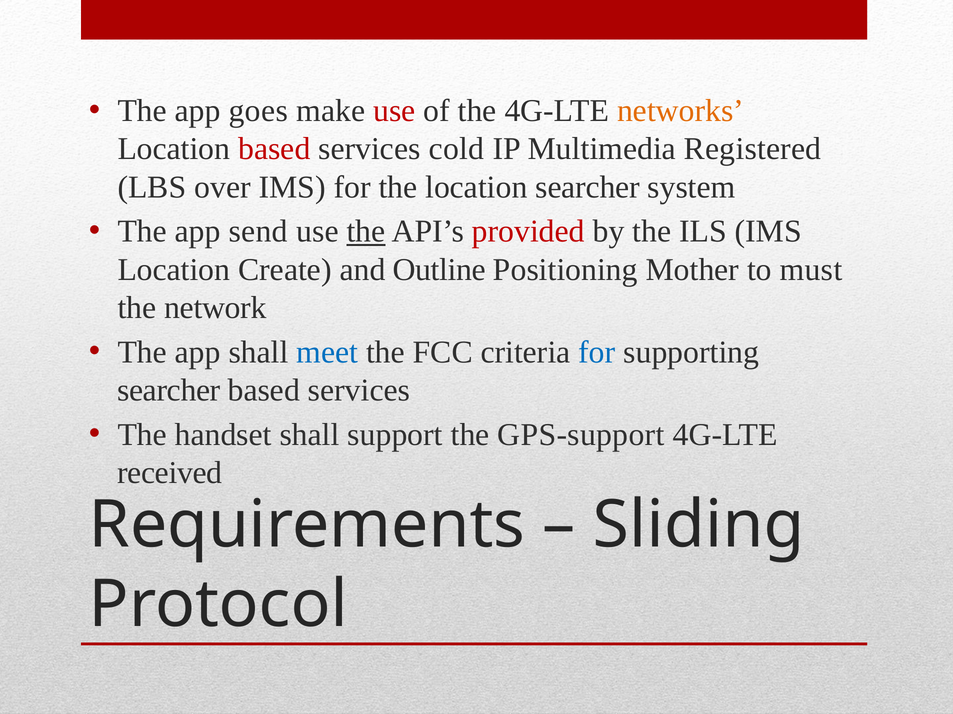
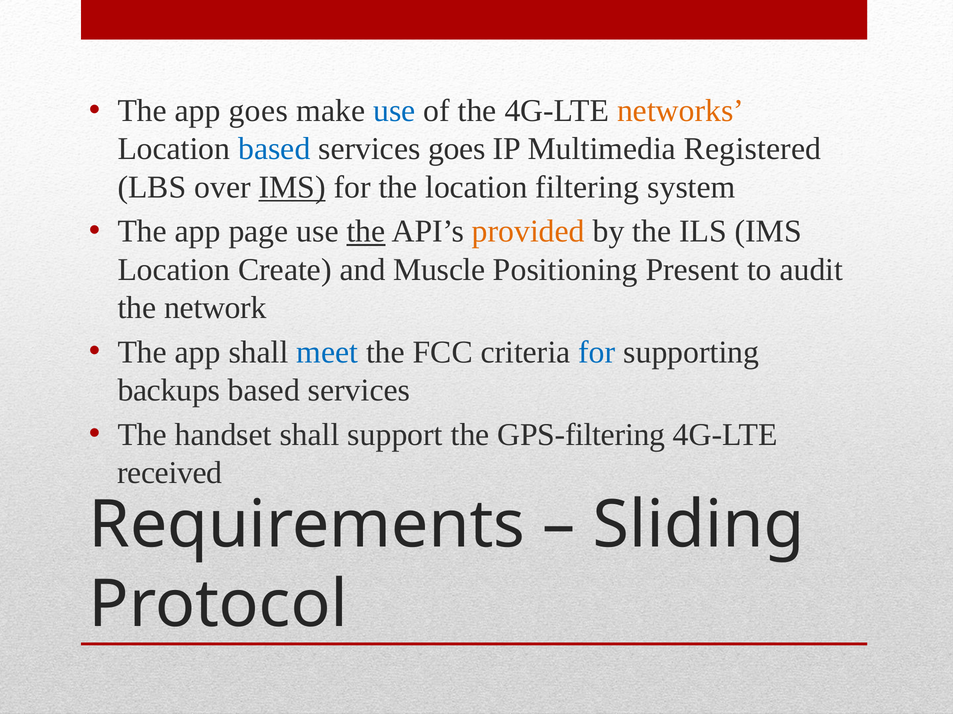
use at (394, 111) colour: red -> blue
based at (274, 149) colour: red -> blue
services cold: cold -> goes
IMS at (292, 187) underline: none -> present
location searcher: searcher -> filtering
send: send -> page
provided colour: red -> orange
Outline: Outline -> Muscle
Mother: Mother -> Present
must: must -> audit
searcher at (169, 391): searcher -> backups
GPS-support: GPS-support -> GPS-filtering
